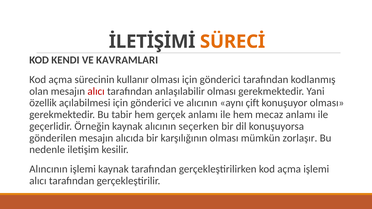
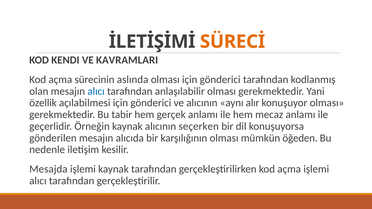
kullanır: kullanır -> aslında
alıcı at (96, 91) colour: red -> blue
çift: çift -> alır
zorlaşır: zorlaşır -> öğeden
Alıncının: Alıncının -> Mesajda
